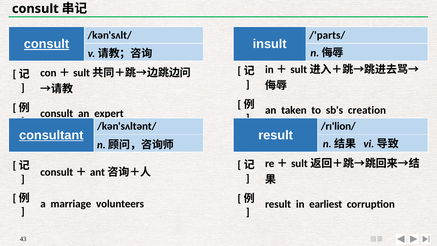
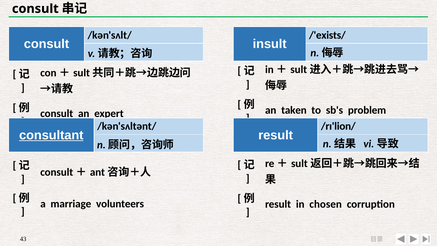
/'parts/: /'parts/ -> /'exists/
consult at (46, 44) underline: present -> none
creation: creation -> problem
earliest: earliest -> chosen
